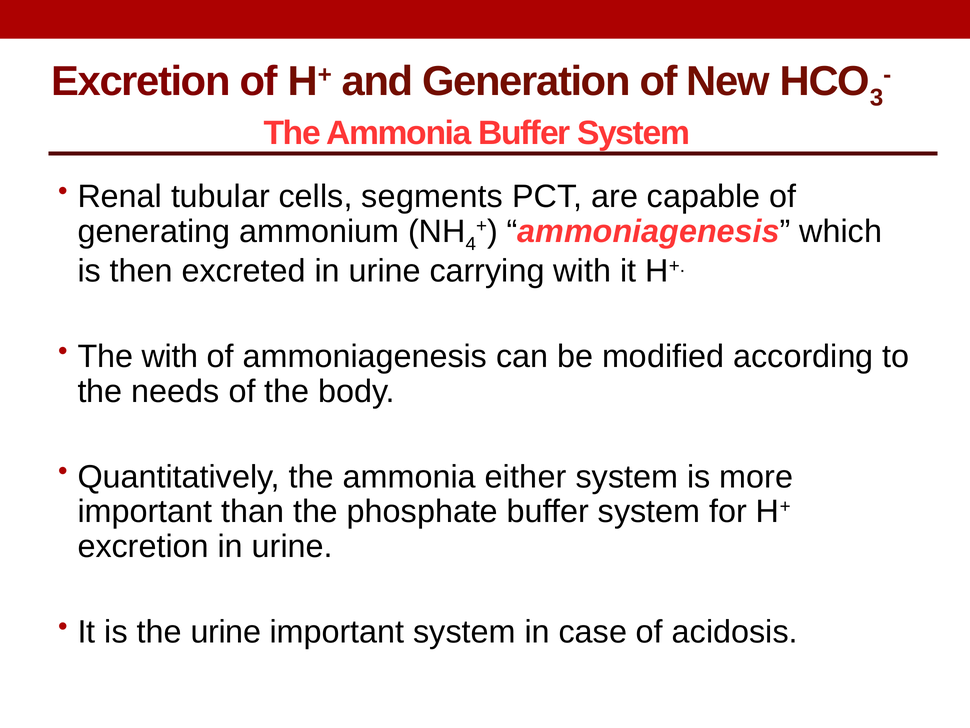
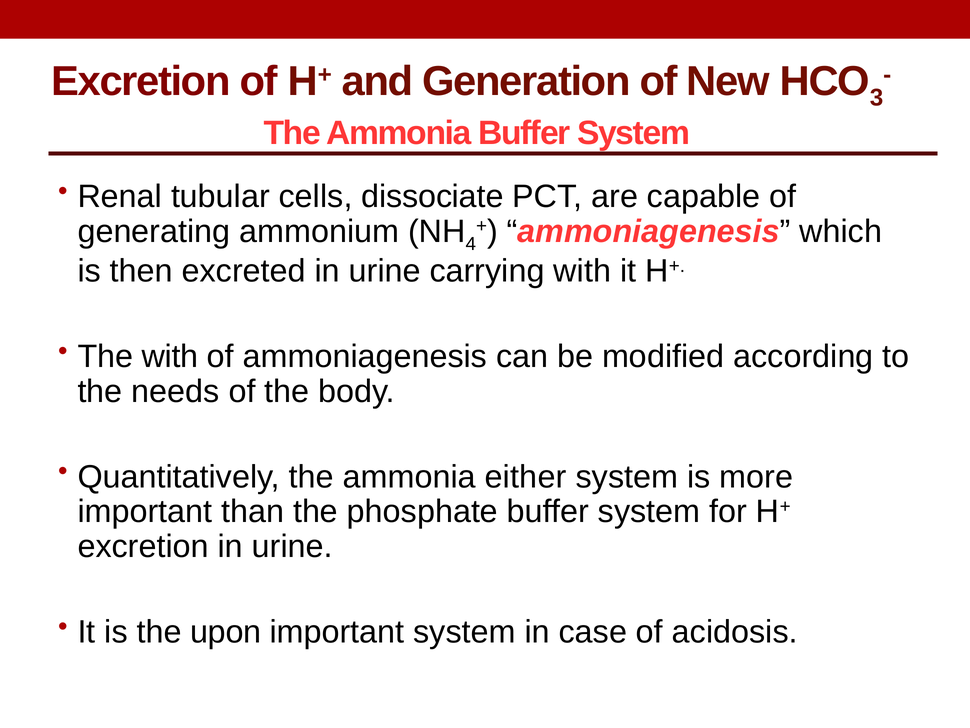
segments: segments -> dissociate
the urine: urine -> upon
